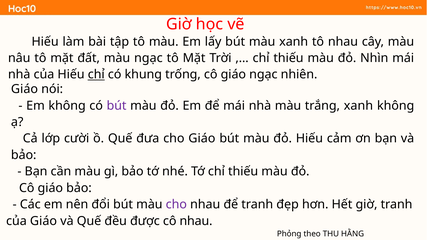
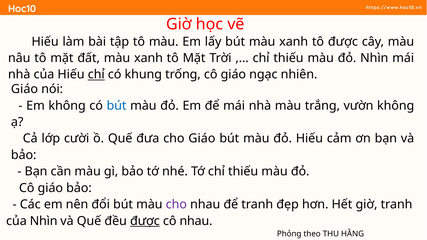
tô nhau: nhau -> được
đất màu ngạc: ngạc -> xanh
bút at (117, 106) colour: purple -> blue
trắng xanh: xanh -> vườn
của Giáo: Giáo -> Nhìn
được at (145, 221) underline: none -> present
